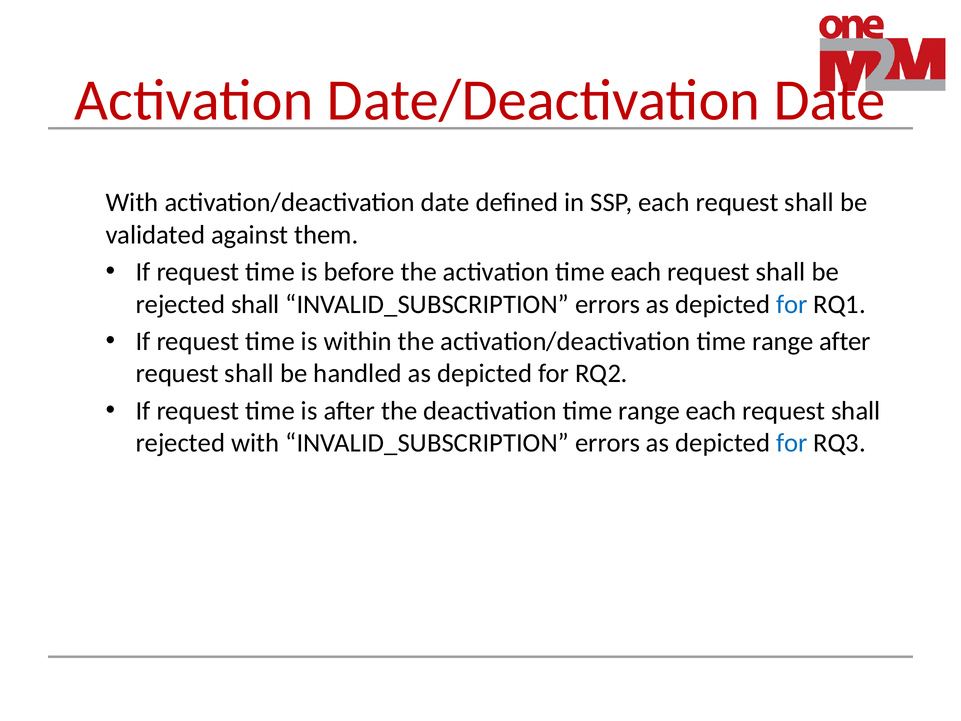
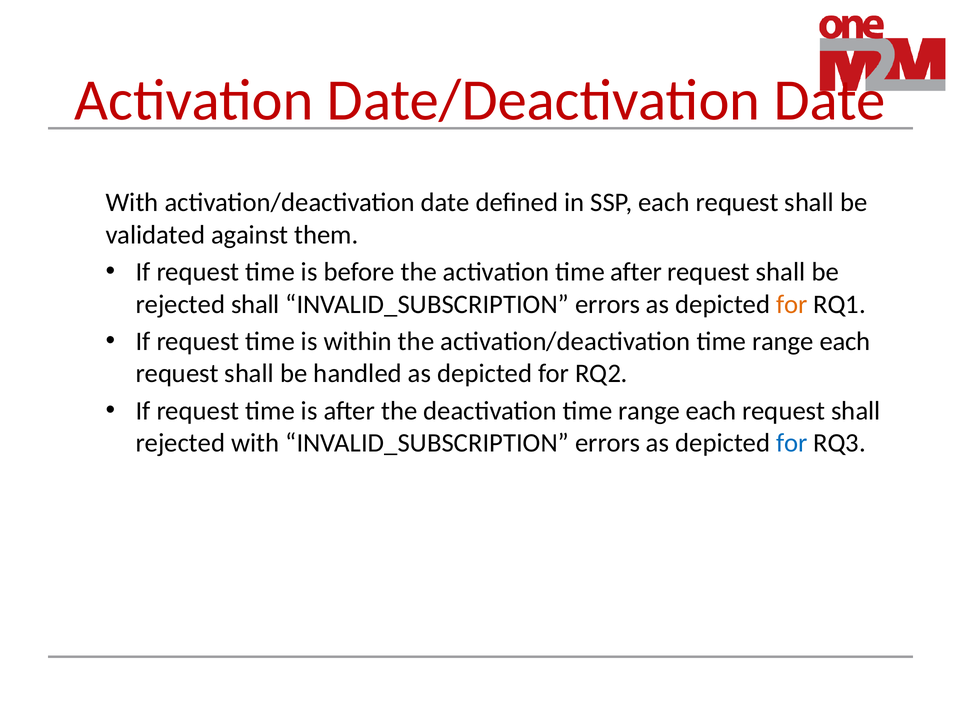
time each: each -> after
for at (792, 304) colour: blue -> orange
activation/deactivation time range after: after -> each
